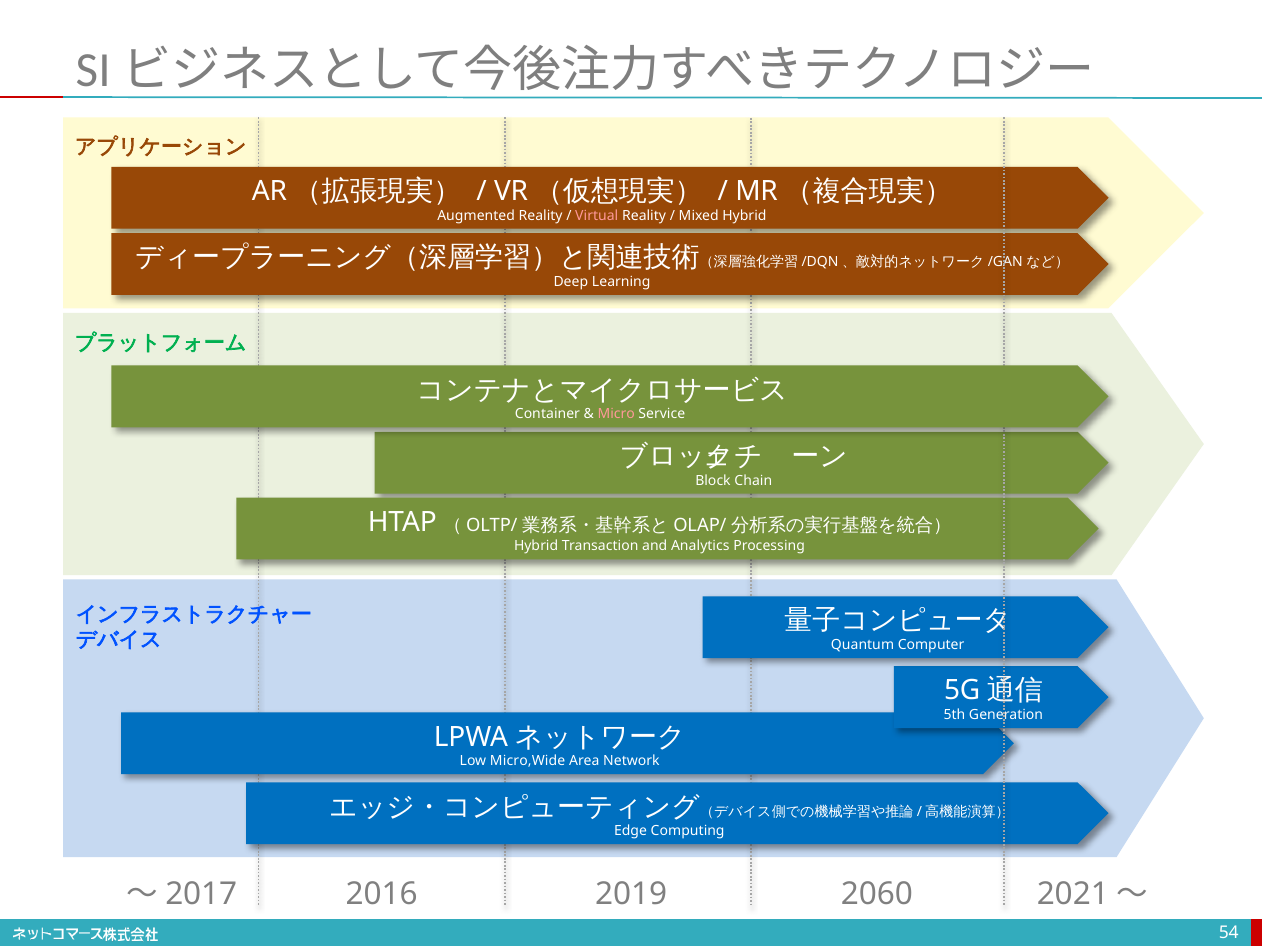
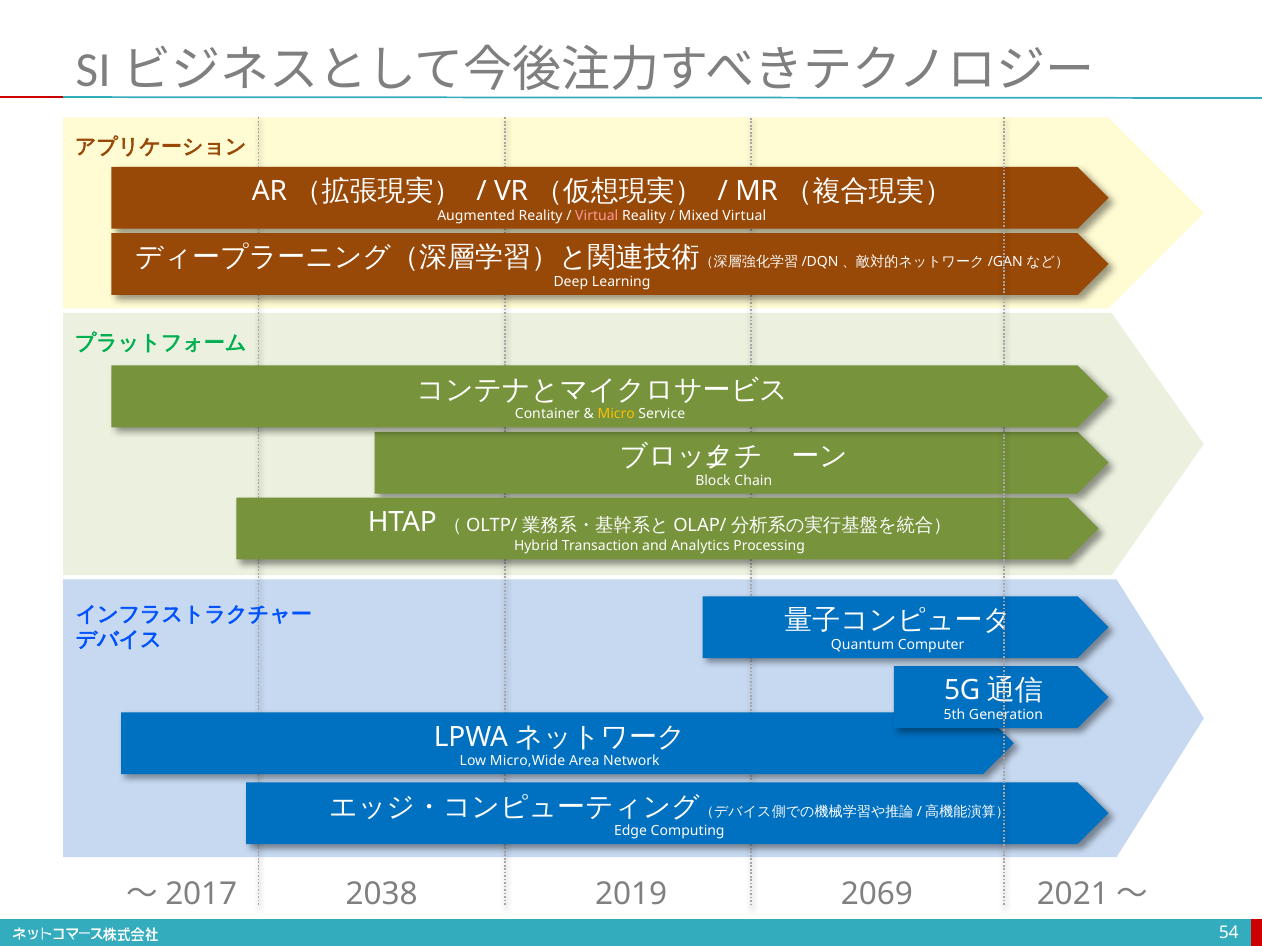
Mixed Hybrid: Hybrid -> Virtual
Micro colour: pink -> yellow
2016: 2016 -> 2038
2060: 2060 -> 2069
